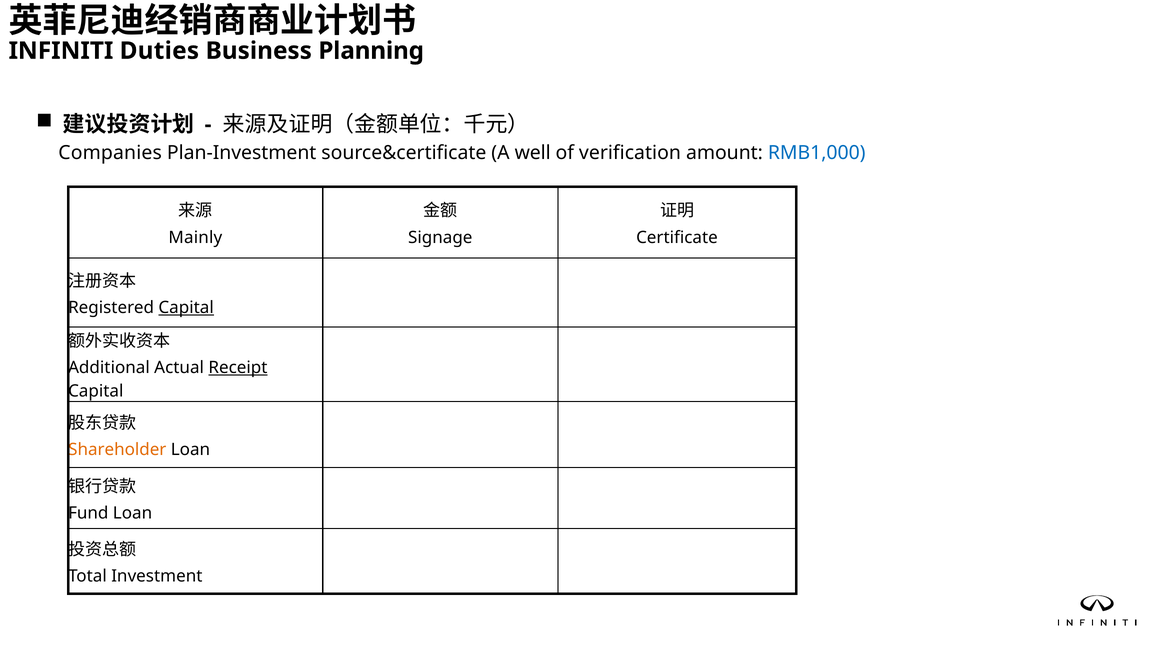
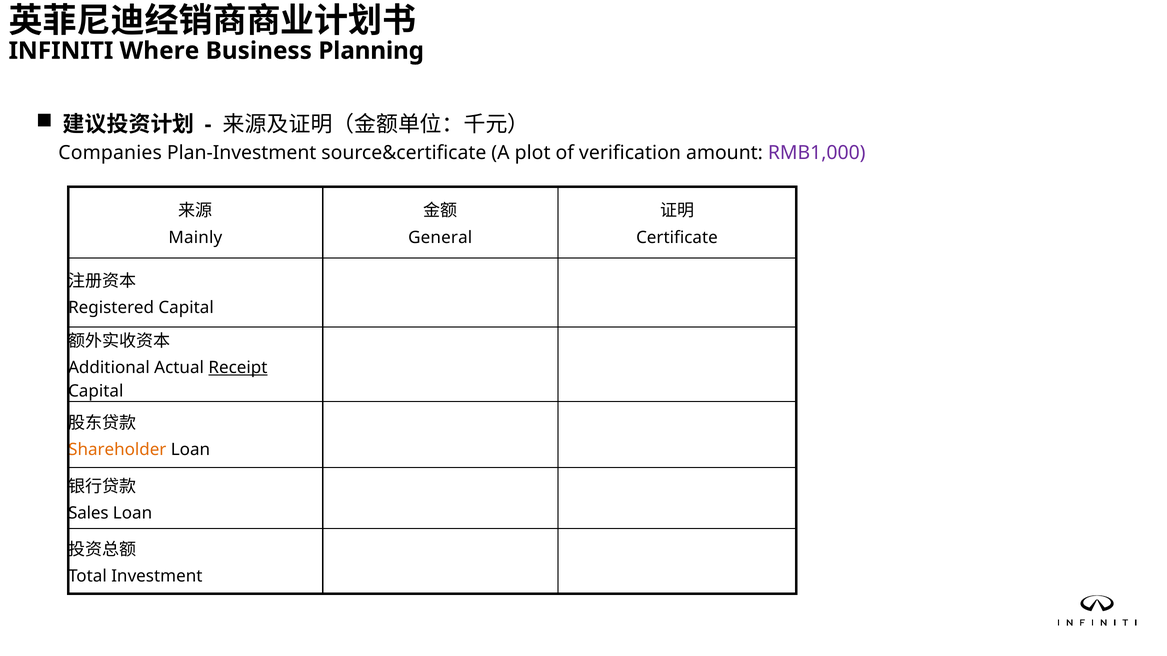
Duties: Duties -> Where
well: well -> plot
RMB1,000 colour: blue -> purple
Signage: Signage -> General
Capital at (186, 308) underline: present -> none
Fund: Fund -> Sales
